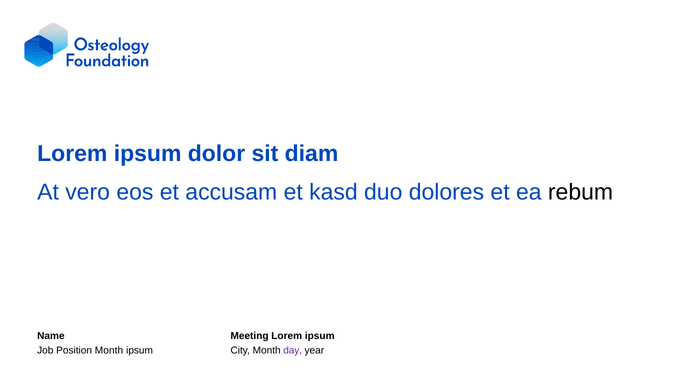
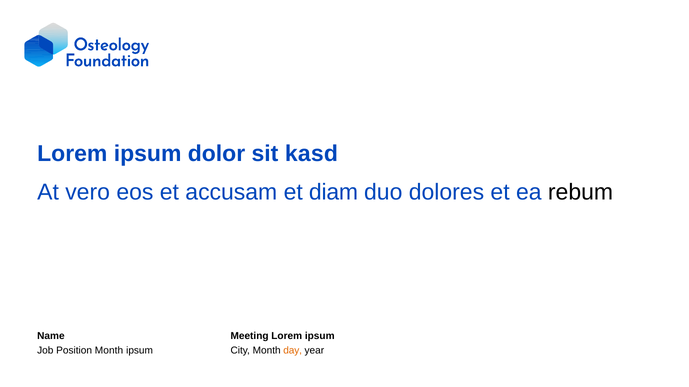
diam: diam -> kasd
kasd: kasd -> diam
day colour: purple -> orange
